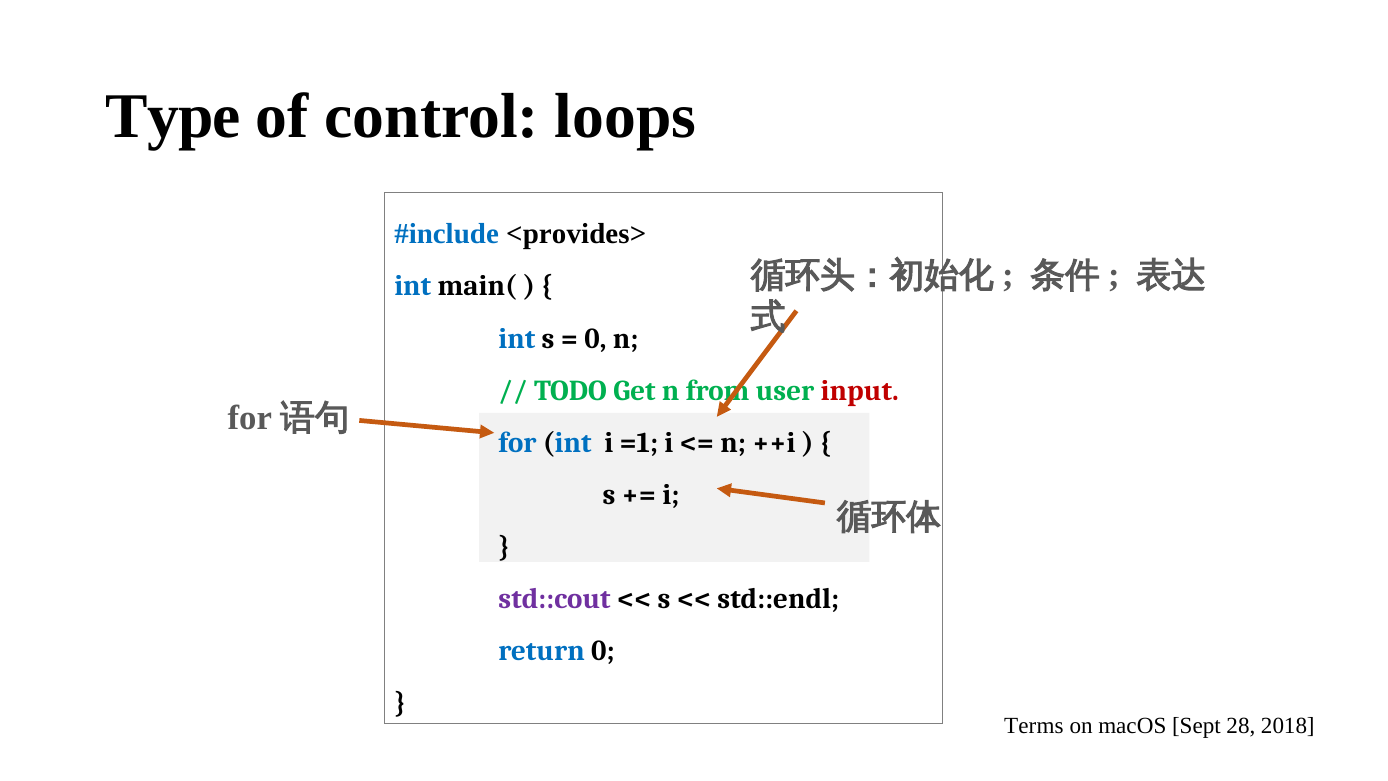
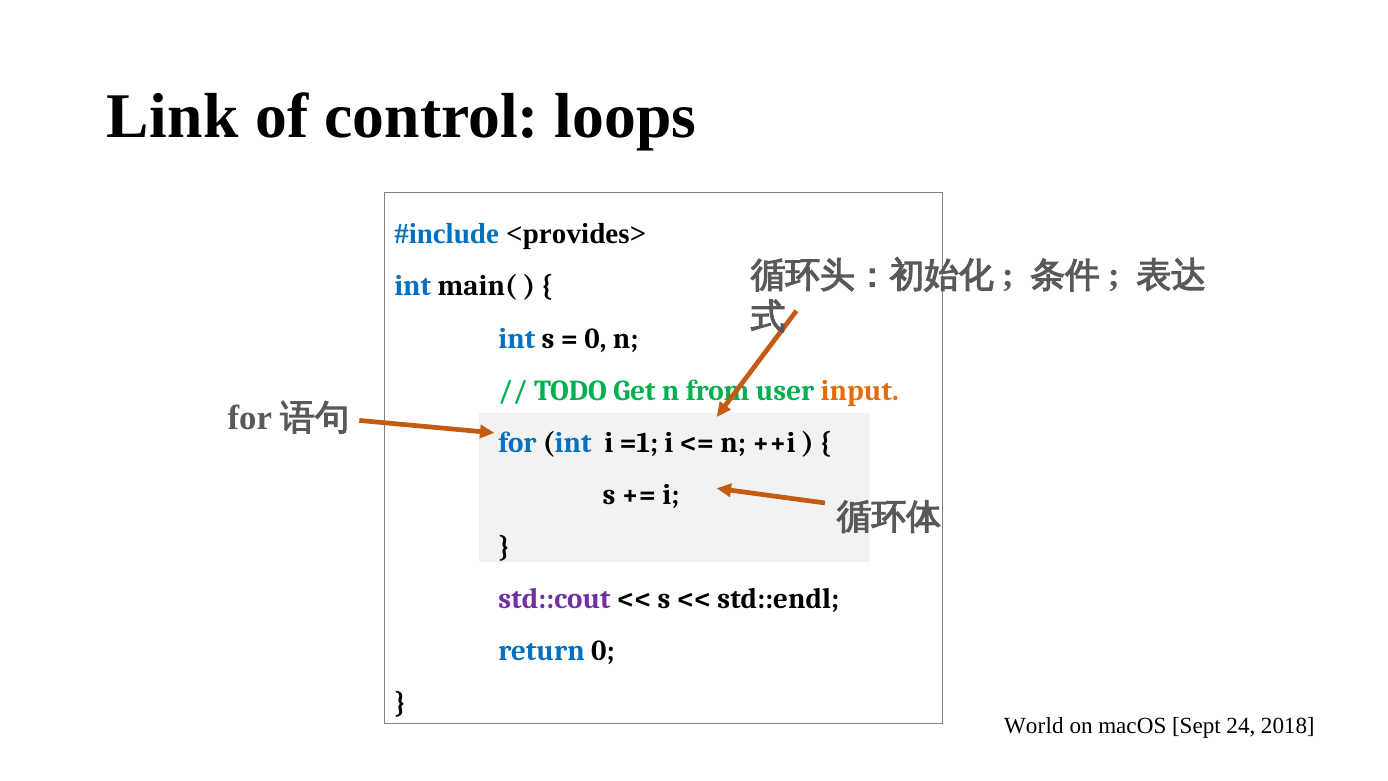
Type: Type -> Link
input colour: red -> orange
Terms: Terms -> World
28: 28 -> 24
